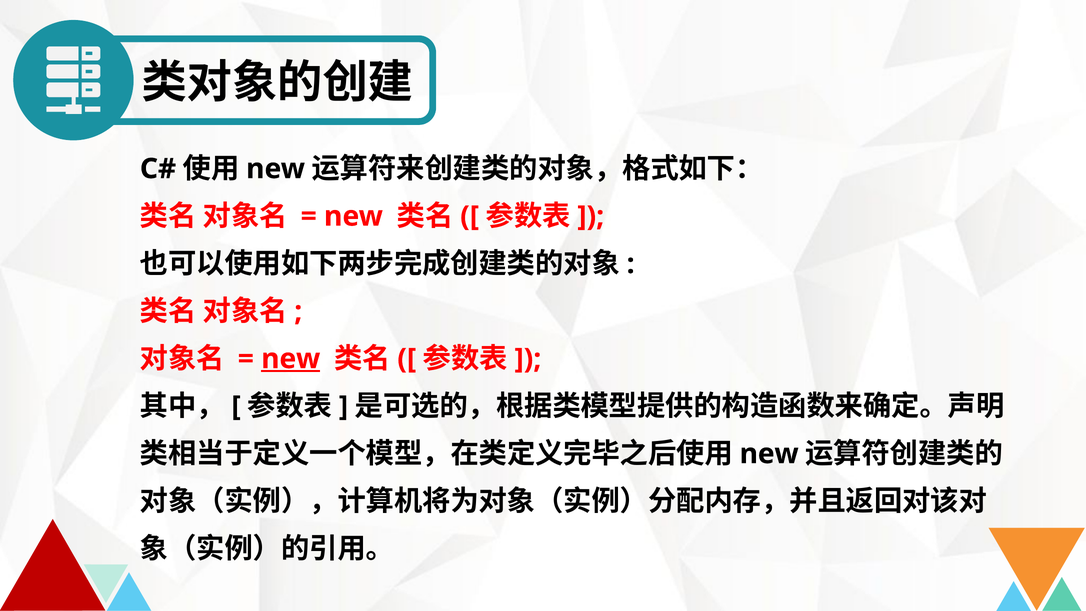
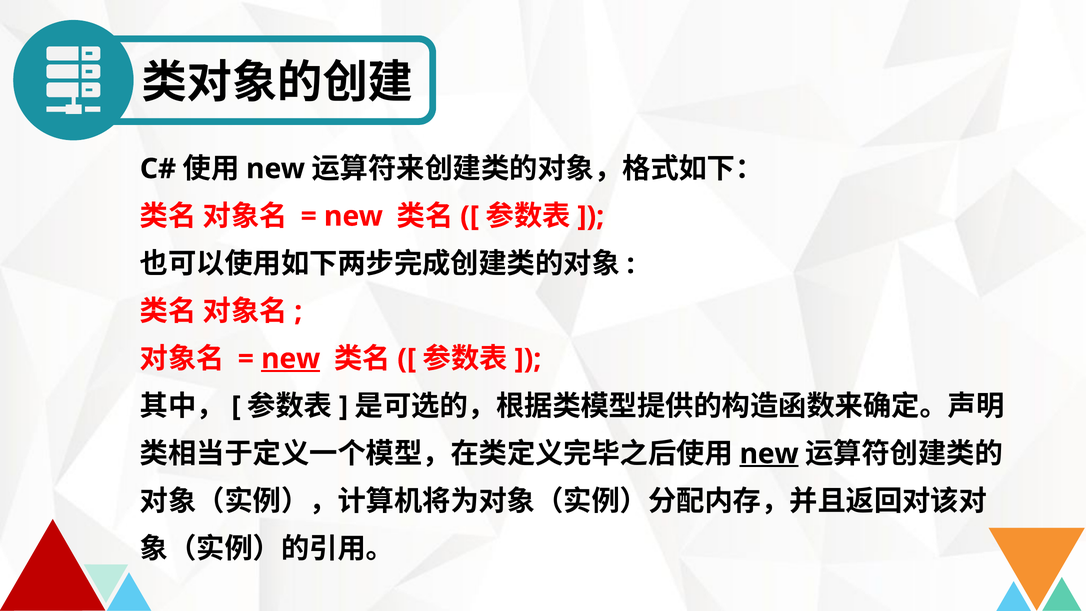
new at (769, 454) underline: none -> present
